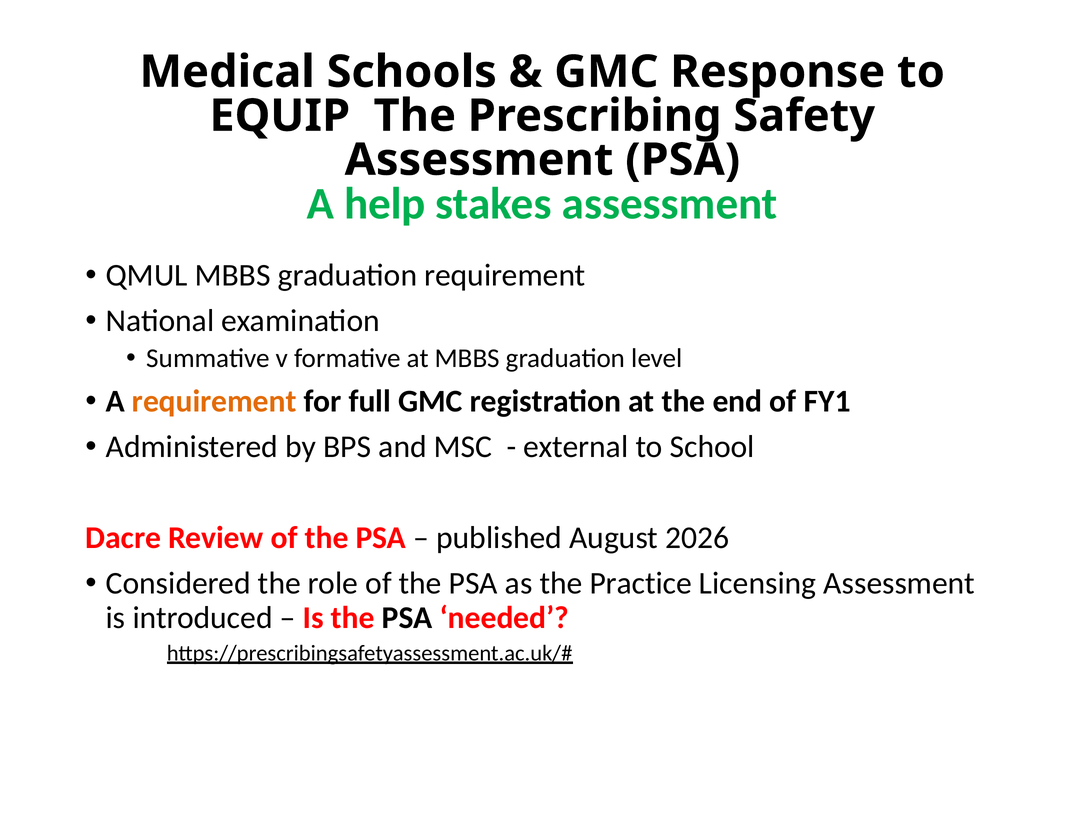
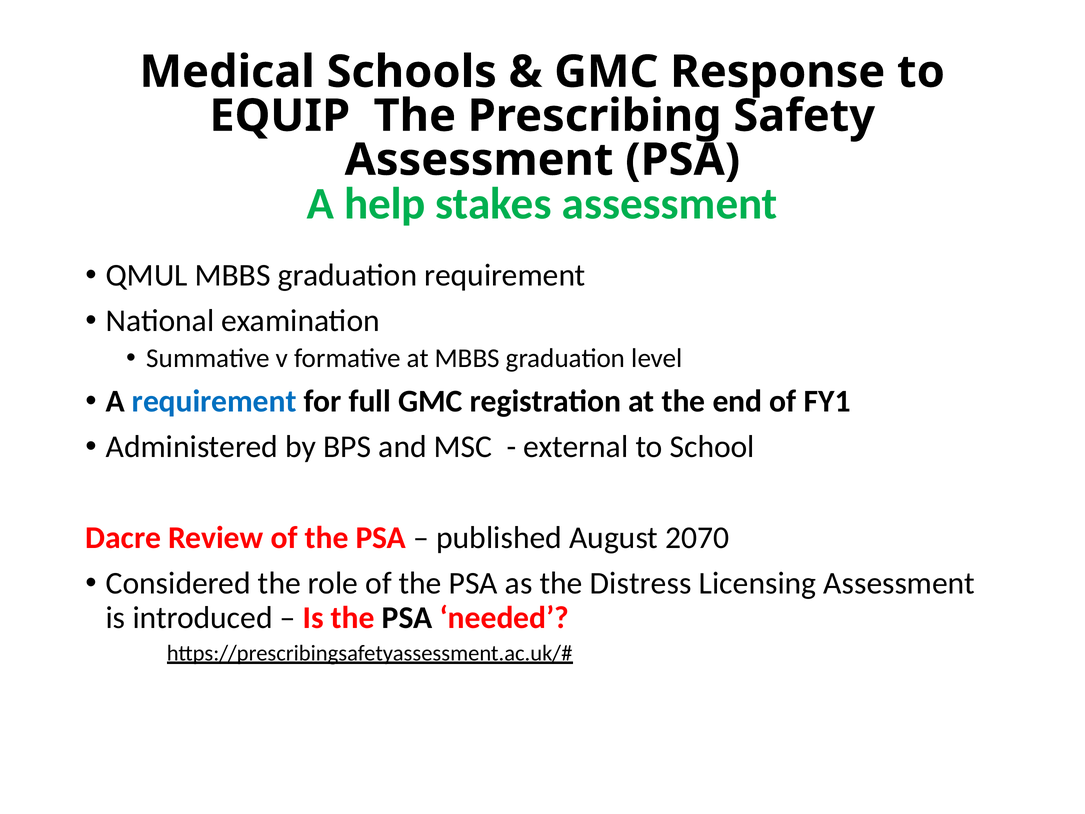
requirement at (214, 401) colour: orange -> blue
2026: 2026 -> 2070
Practice: Practice -> Distress
